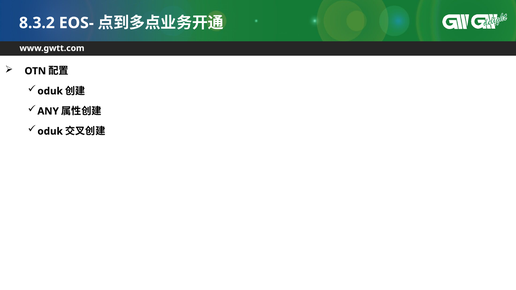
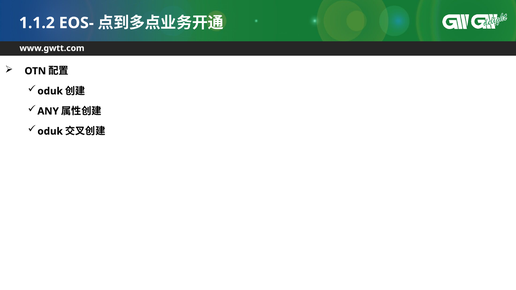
8.3.2: 8.3.2 -> 1.1.2
